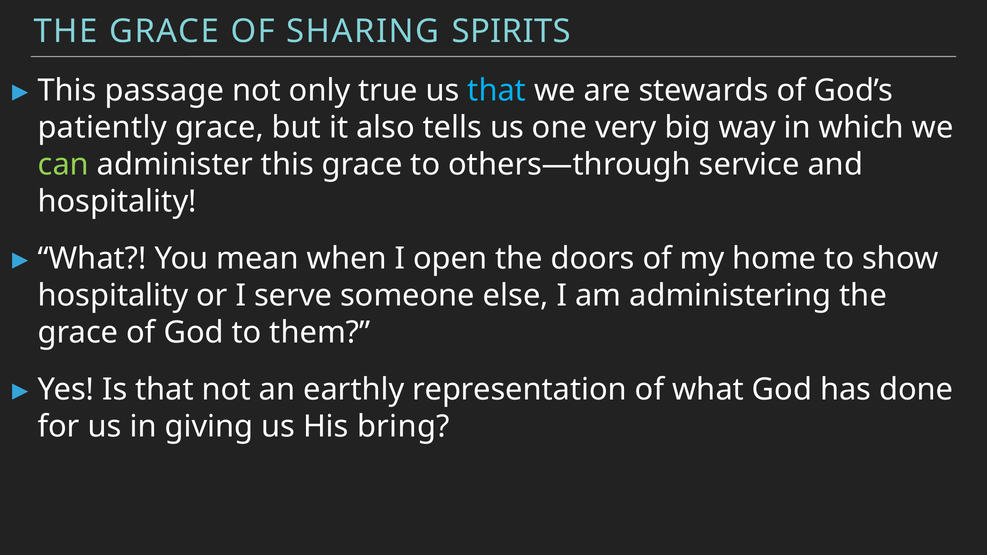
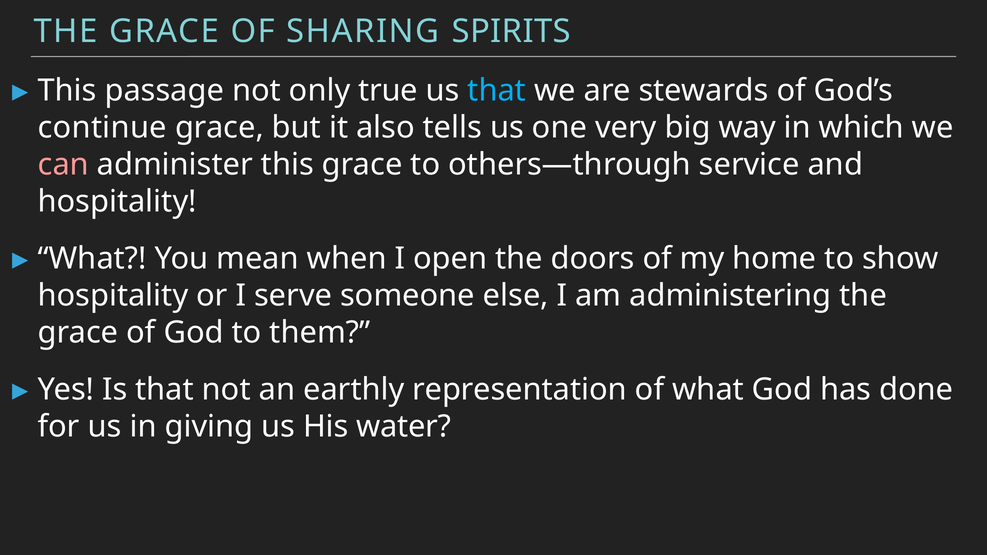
patiently: patiently -> continue
can colour: light green -> pink
bring: bring -> water
